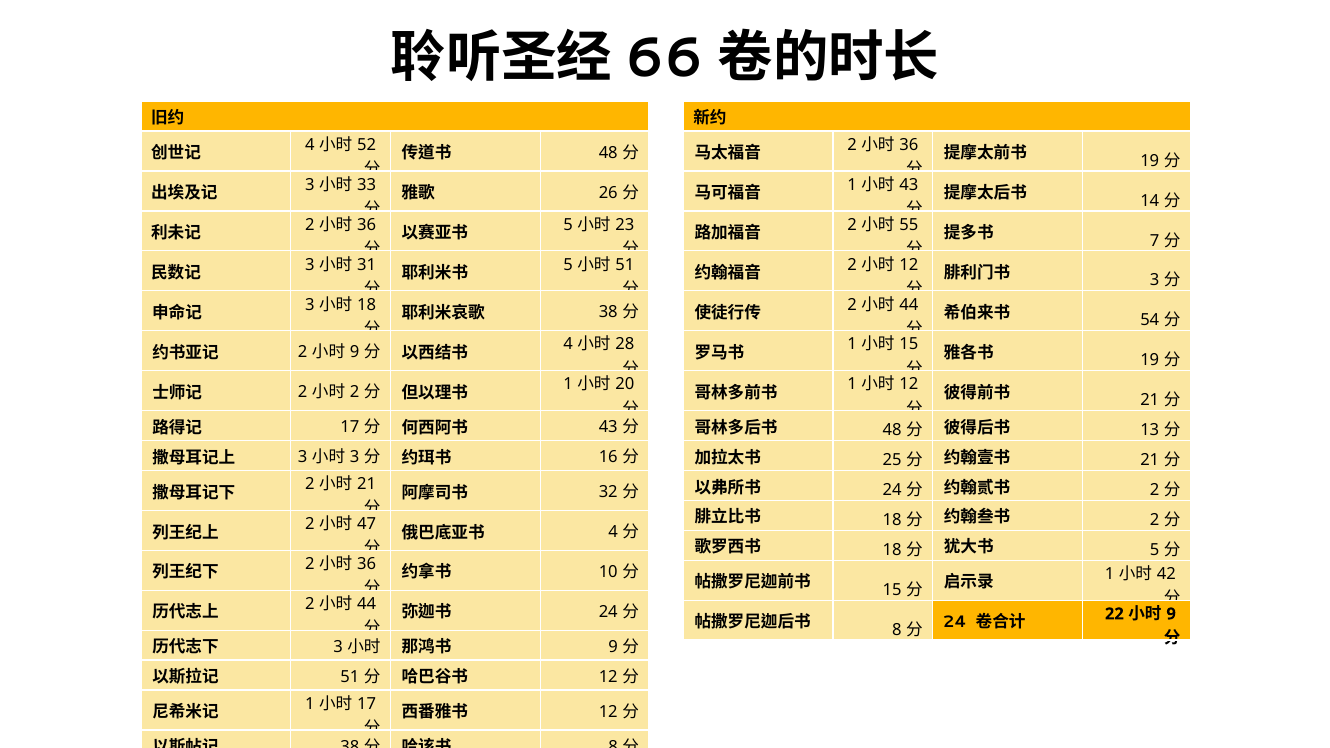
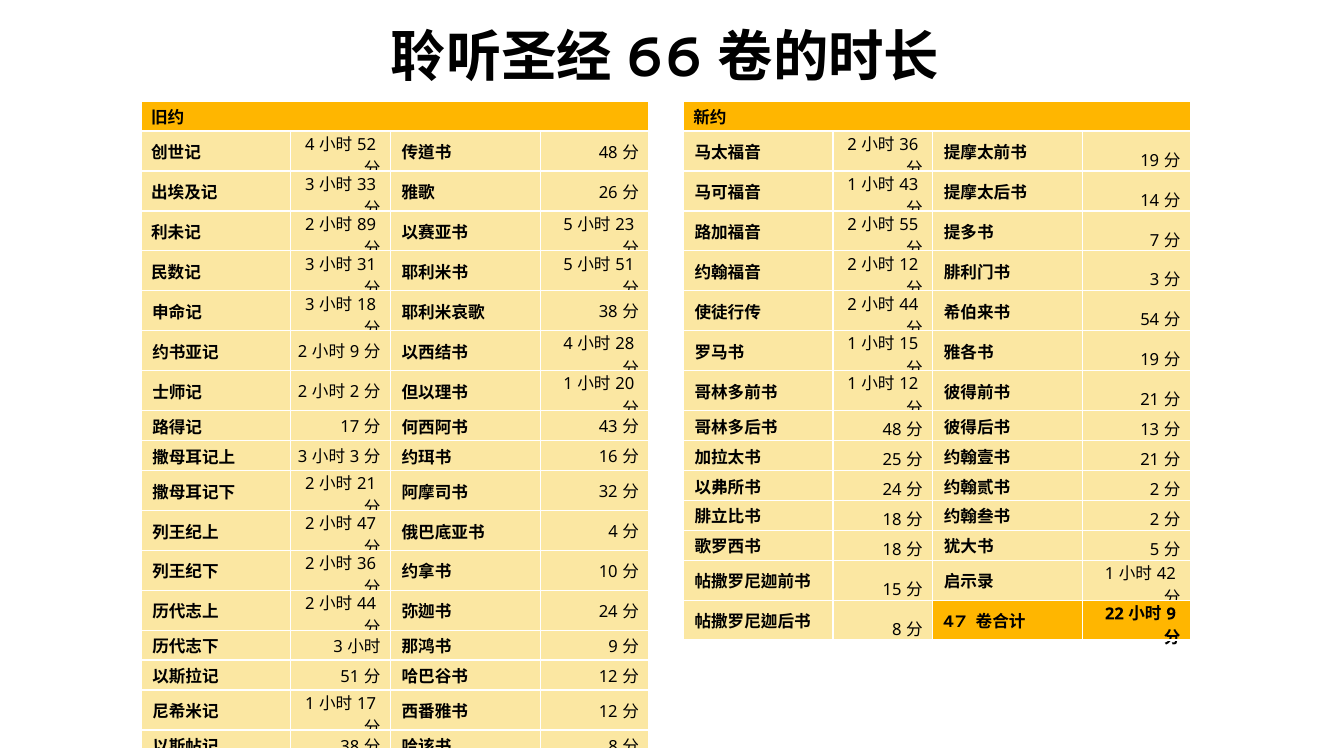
36 at (367, 225): 36 -> 89
24 at (955, 622): 24 -> 47
